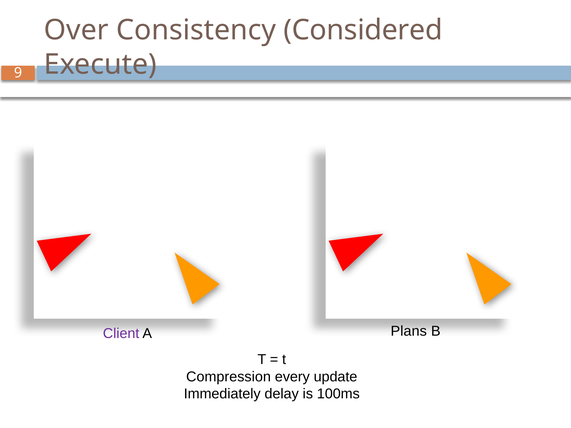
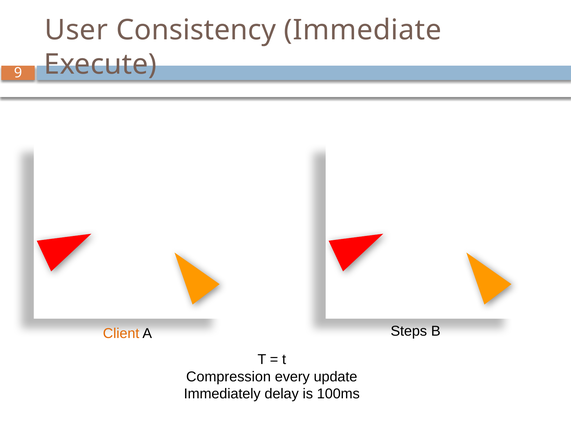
Over: Over -> User
Considered: Considered -> Immediate
Client colour: purple -> orange
Plans: Plans -> Steps
